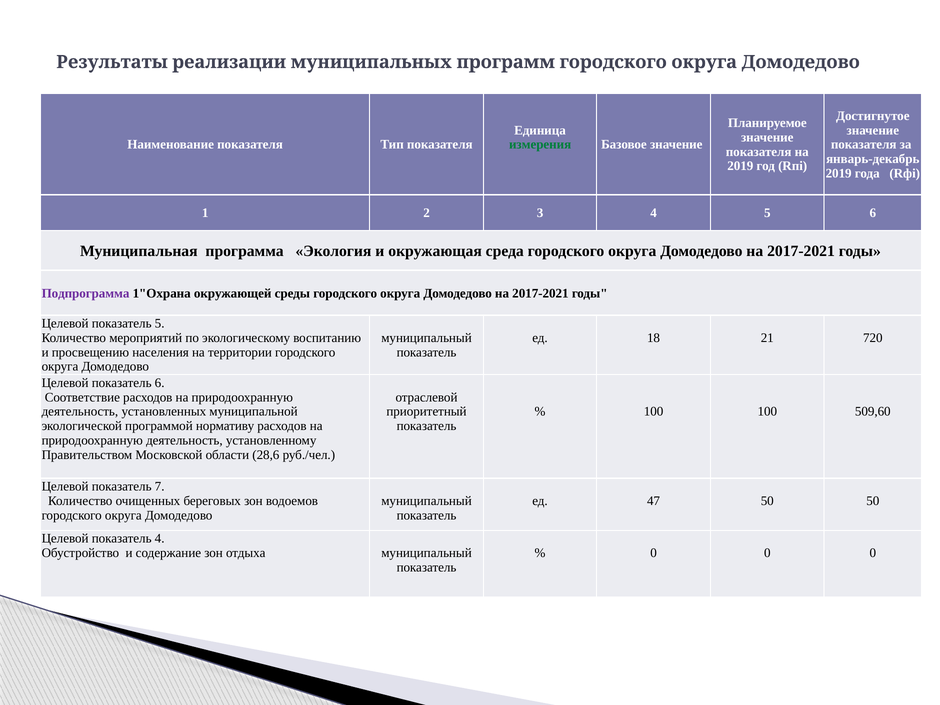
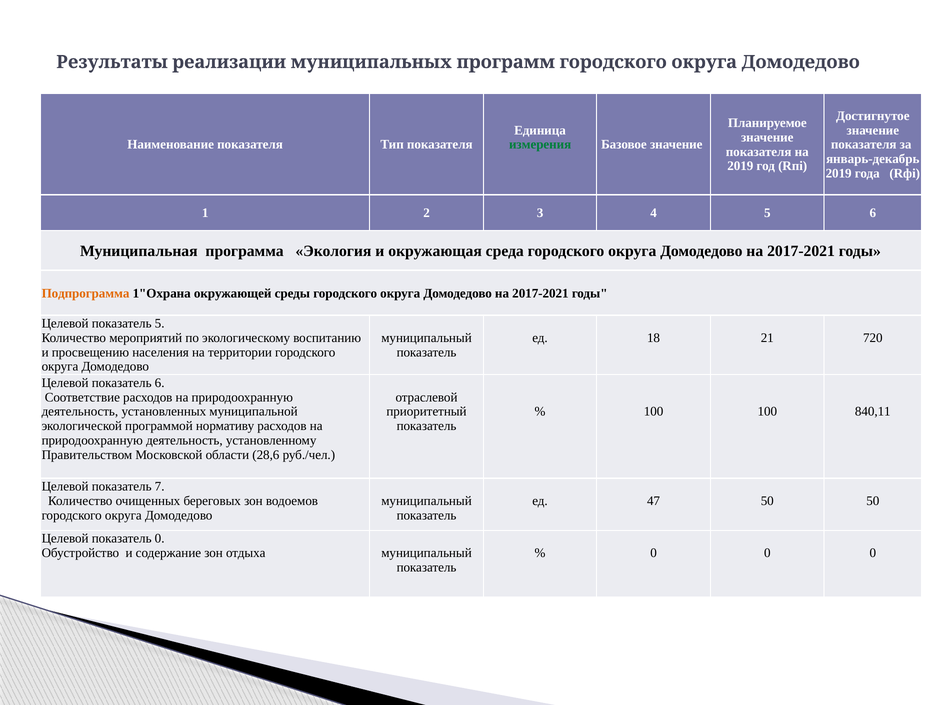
Подпрограмма colour: purple -> orange
509,60: 509,60 -> 840,11
показатель 4: 4 -> 0
